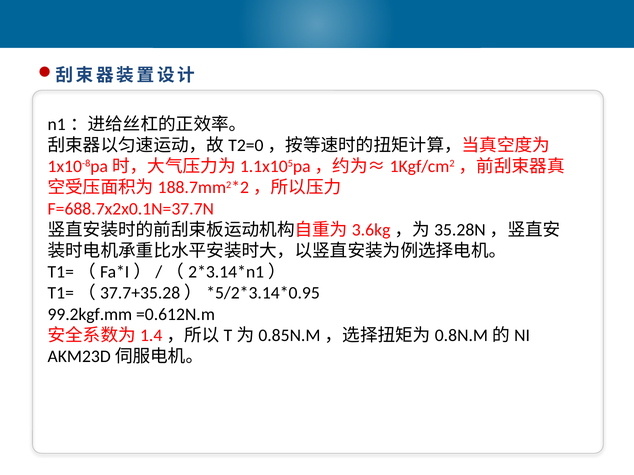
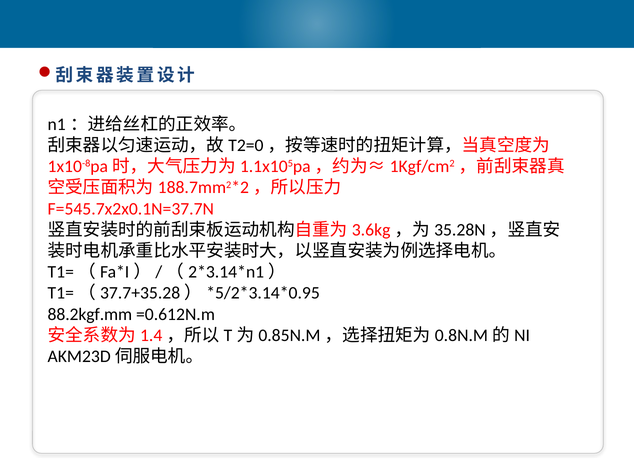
F=688.7x2x0.1N=37.7N: F=688.7x2x0.1N=37.7N -> F=545.7x2x0.1N=37.7N
99.2kgf.mm: 99.2kgf.mm -> 88.2kgf.mm
